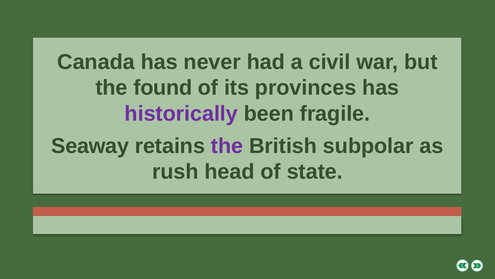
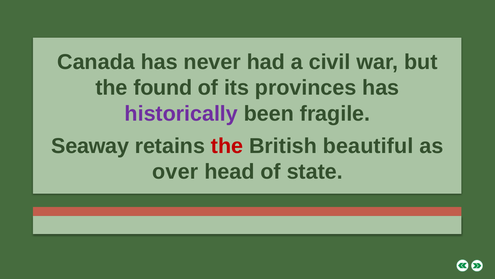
the at (227, 146) colour: purple -> red
subpolar: subpolar -> beautiful
rush: rush -> over
